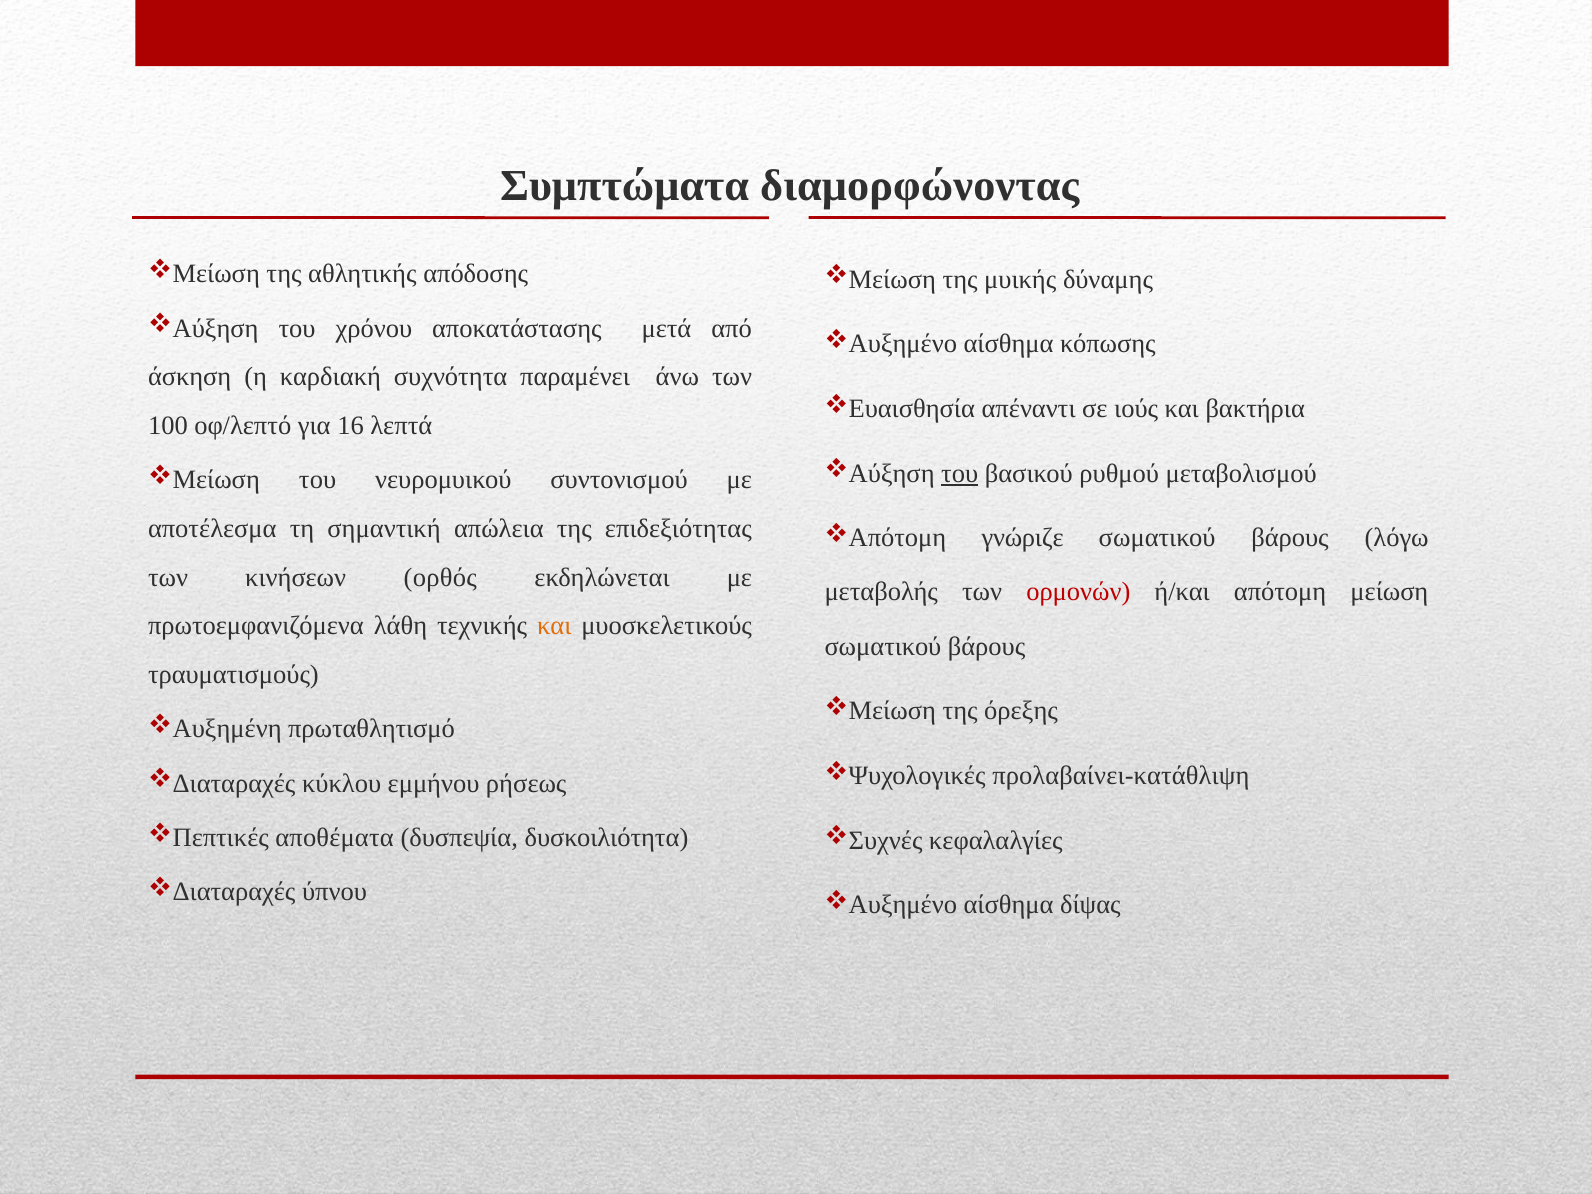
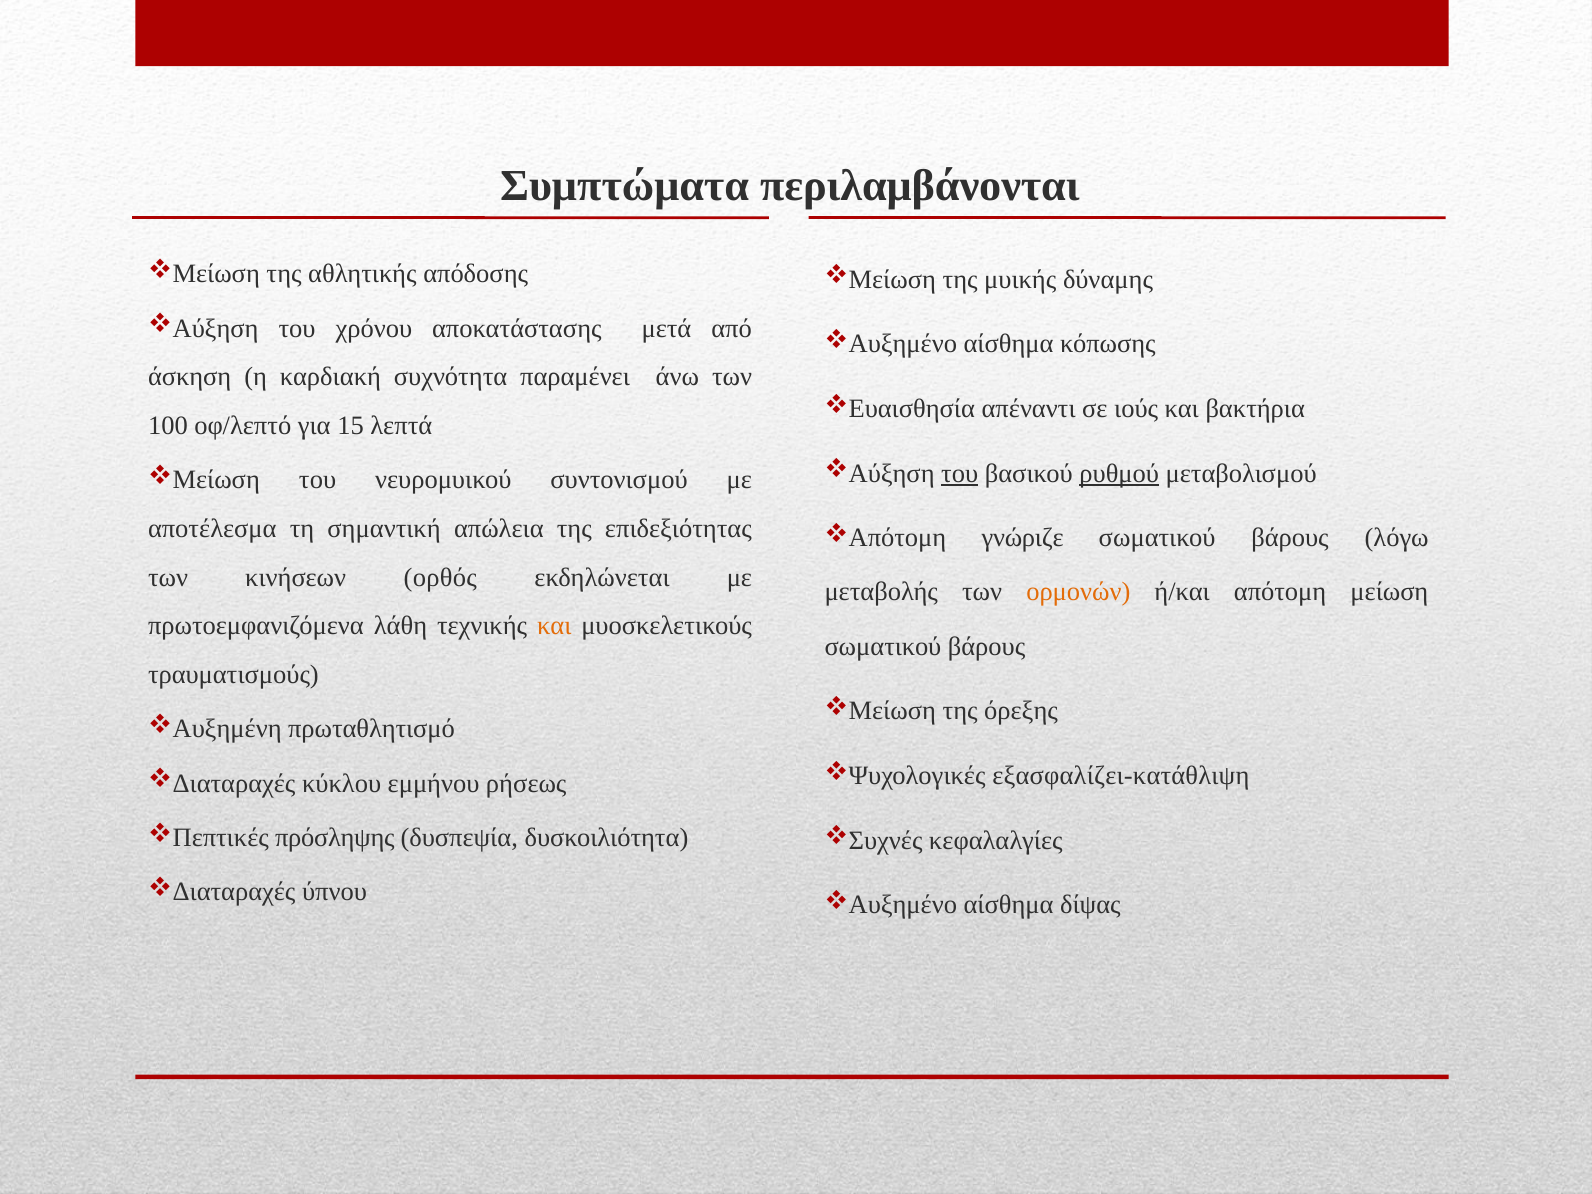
διαμορφώνοντας: διαμορφώνοντας -> περιλαμβάνονται
16: 16 -> 15
ρυθμού underline: none -> present
ορμονών colour: red -> orange
προλαβαίνει-κατάθλιψη: προλαβαίνει-κατάθλιψη -> εξασφαλίζει-κατάθλιψη
αποθέματα: αποθέματα -> πρόσληψης
